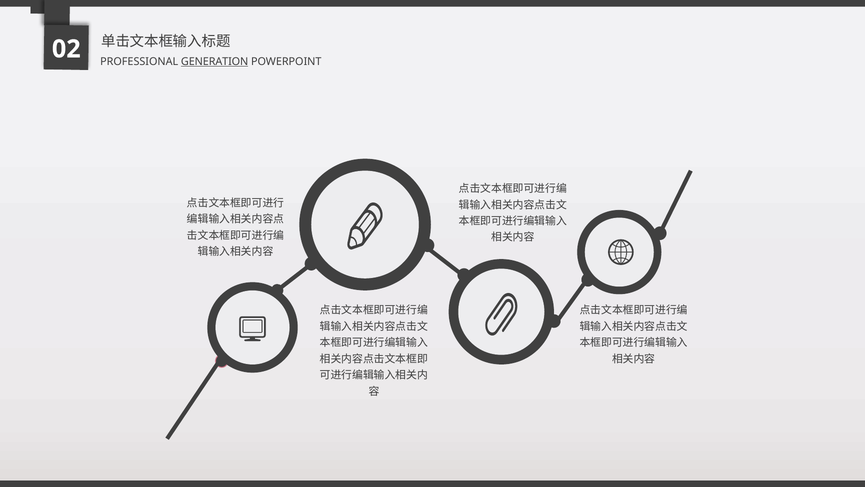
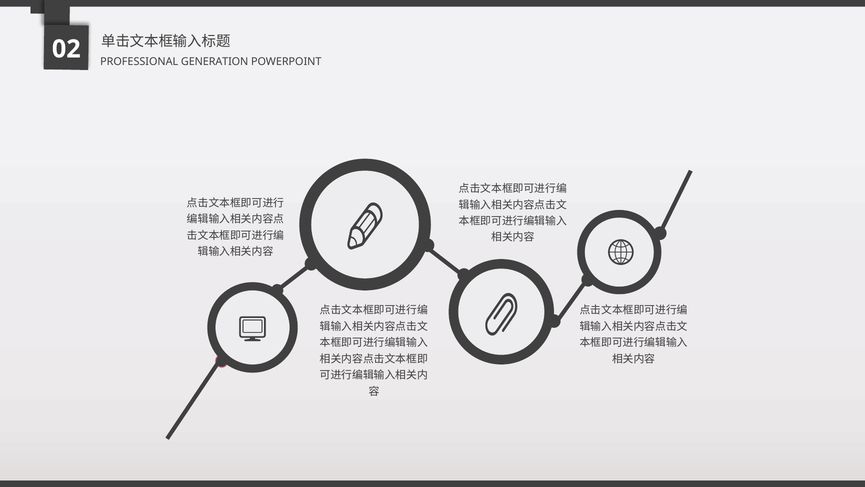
GENERATION underline: present -> none
